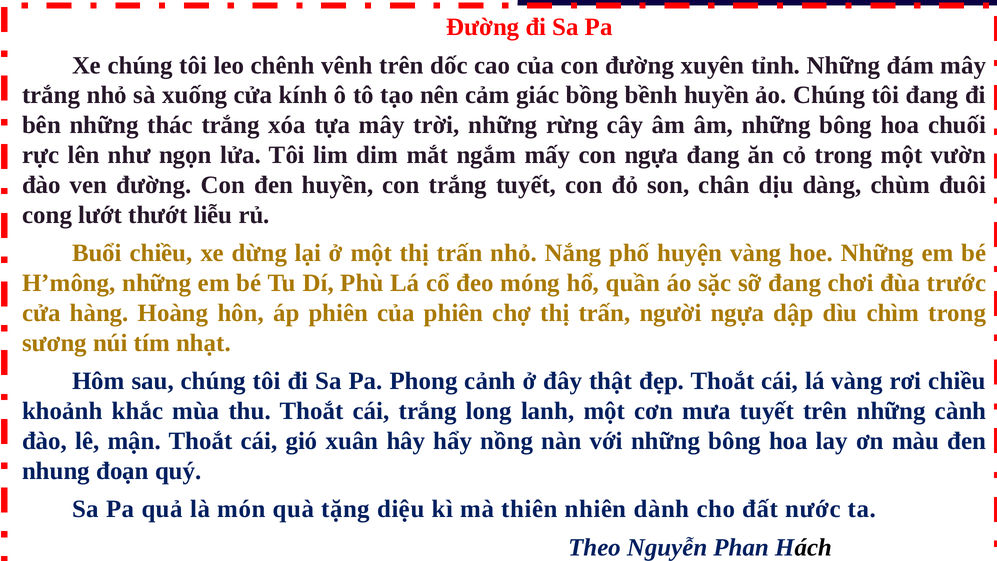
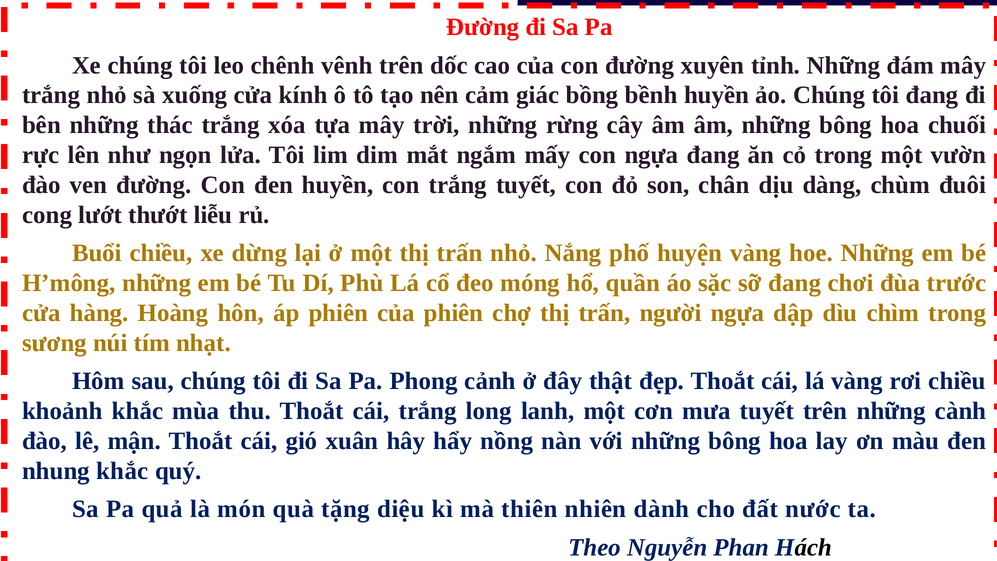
nhung đoạn: đoạn -> khắc
